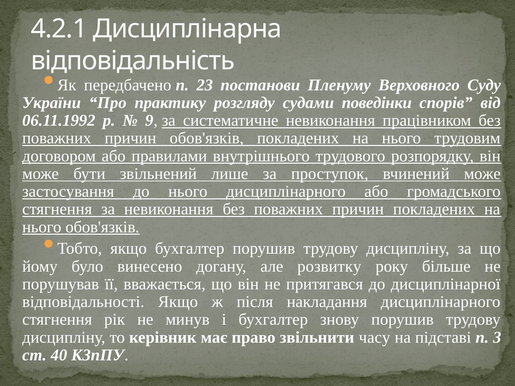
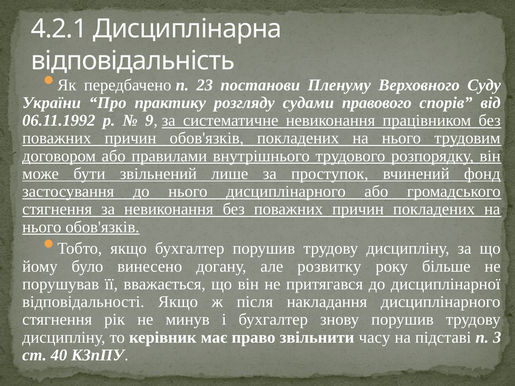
поведінки: поведінки -> правового
вчинений може: може -> фонд
